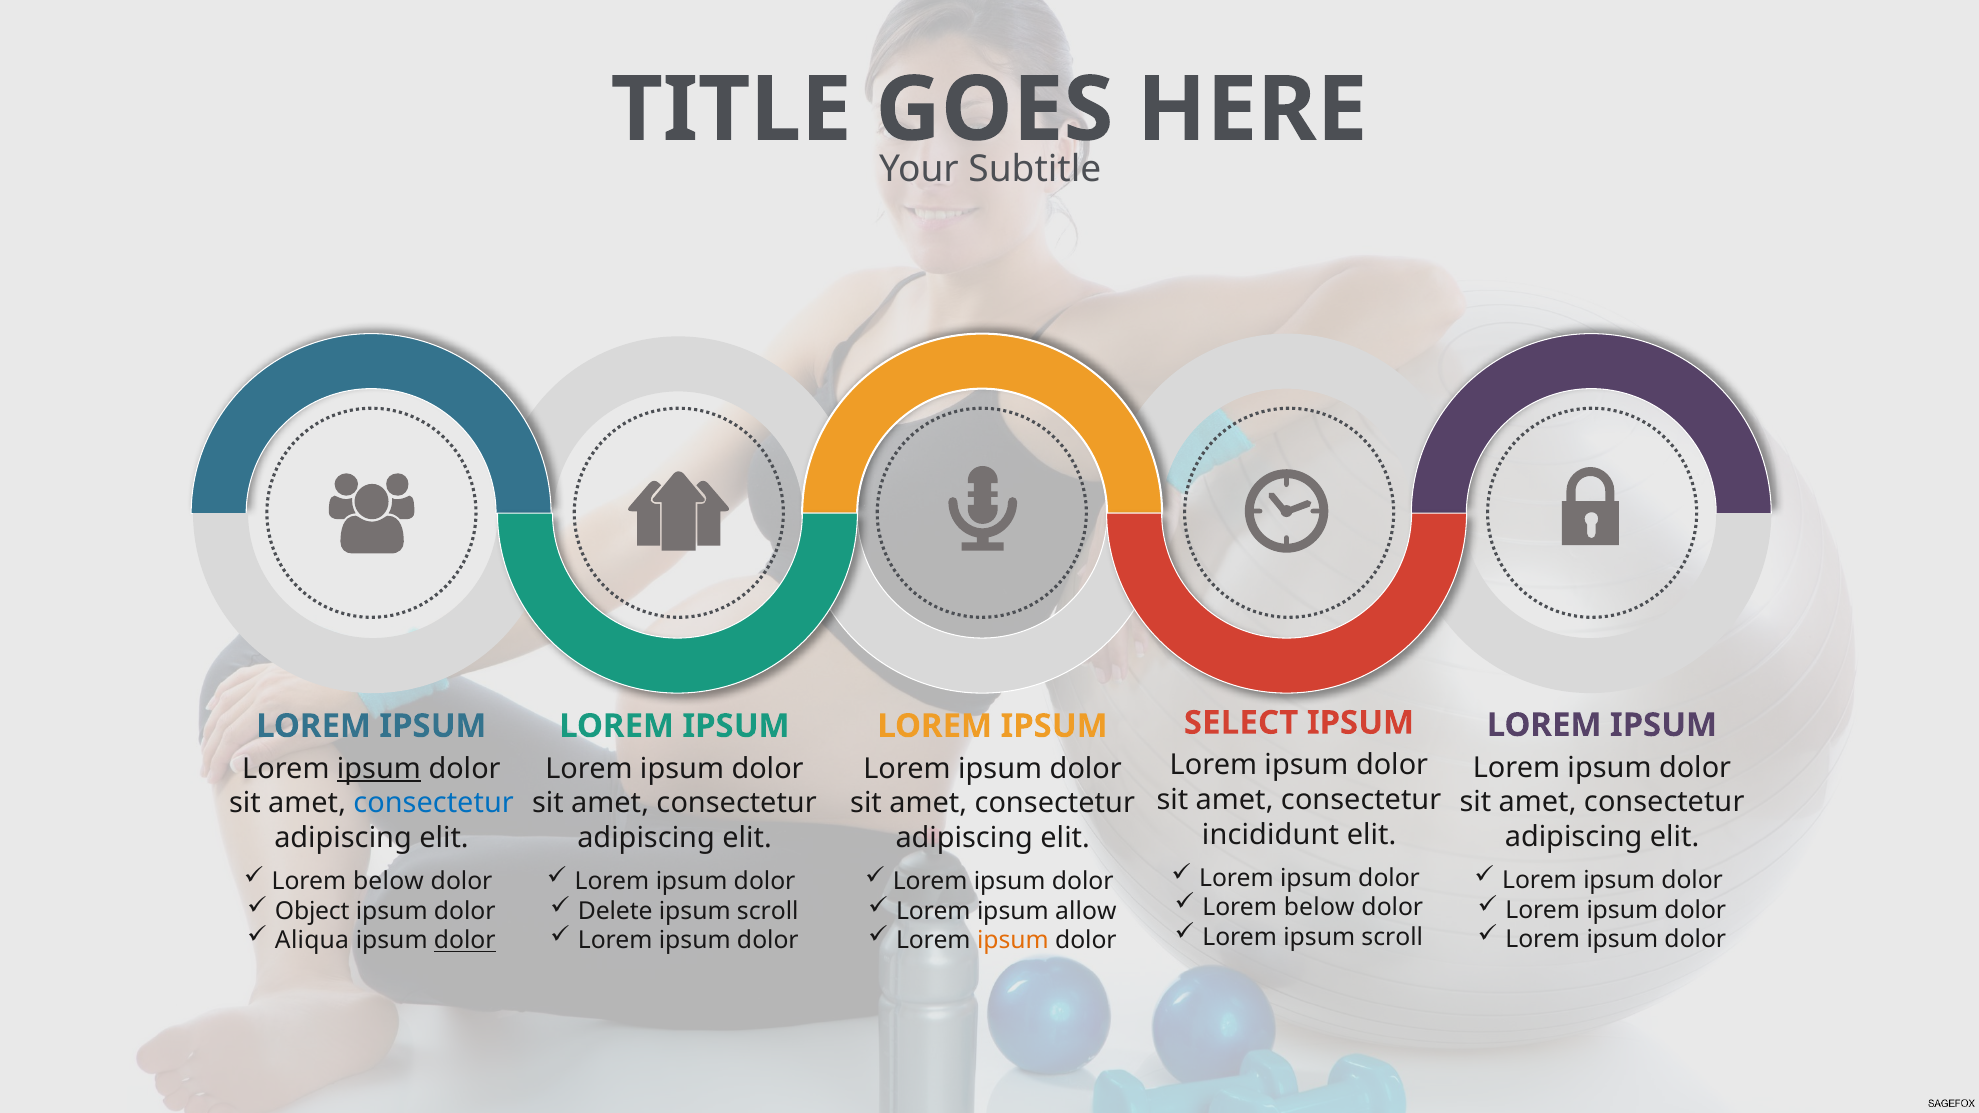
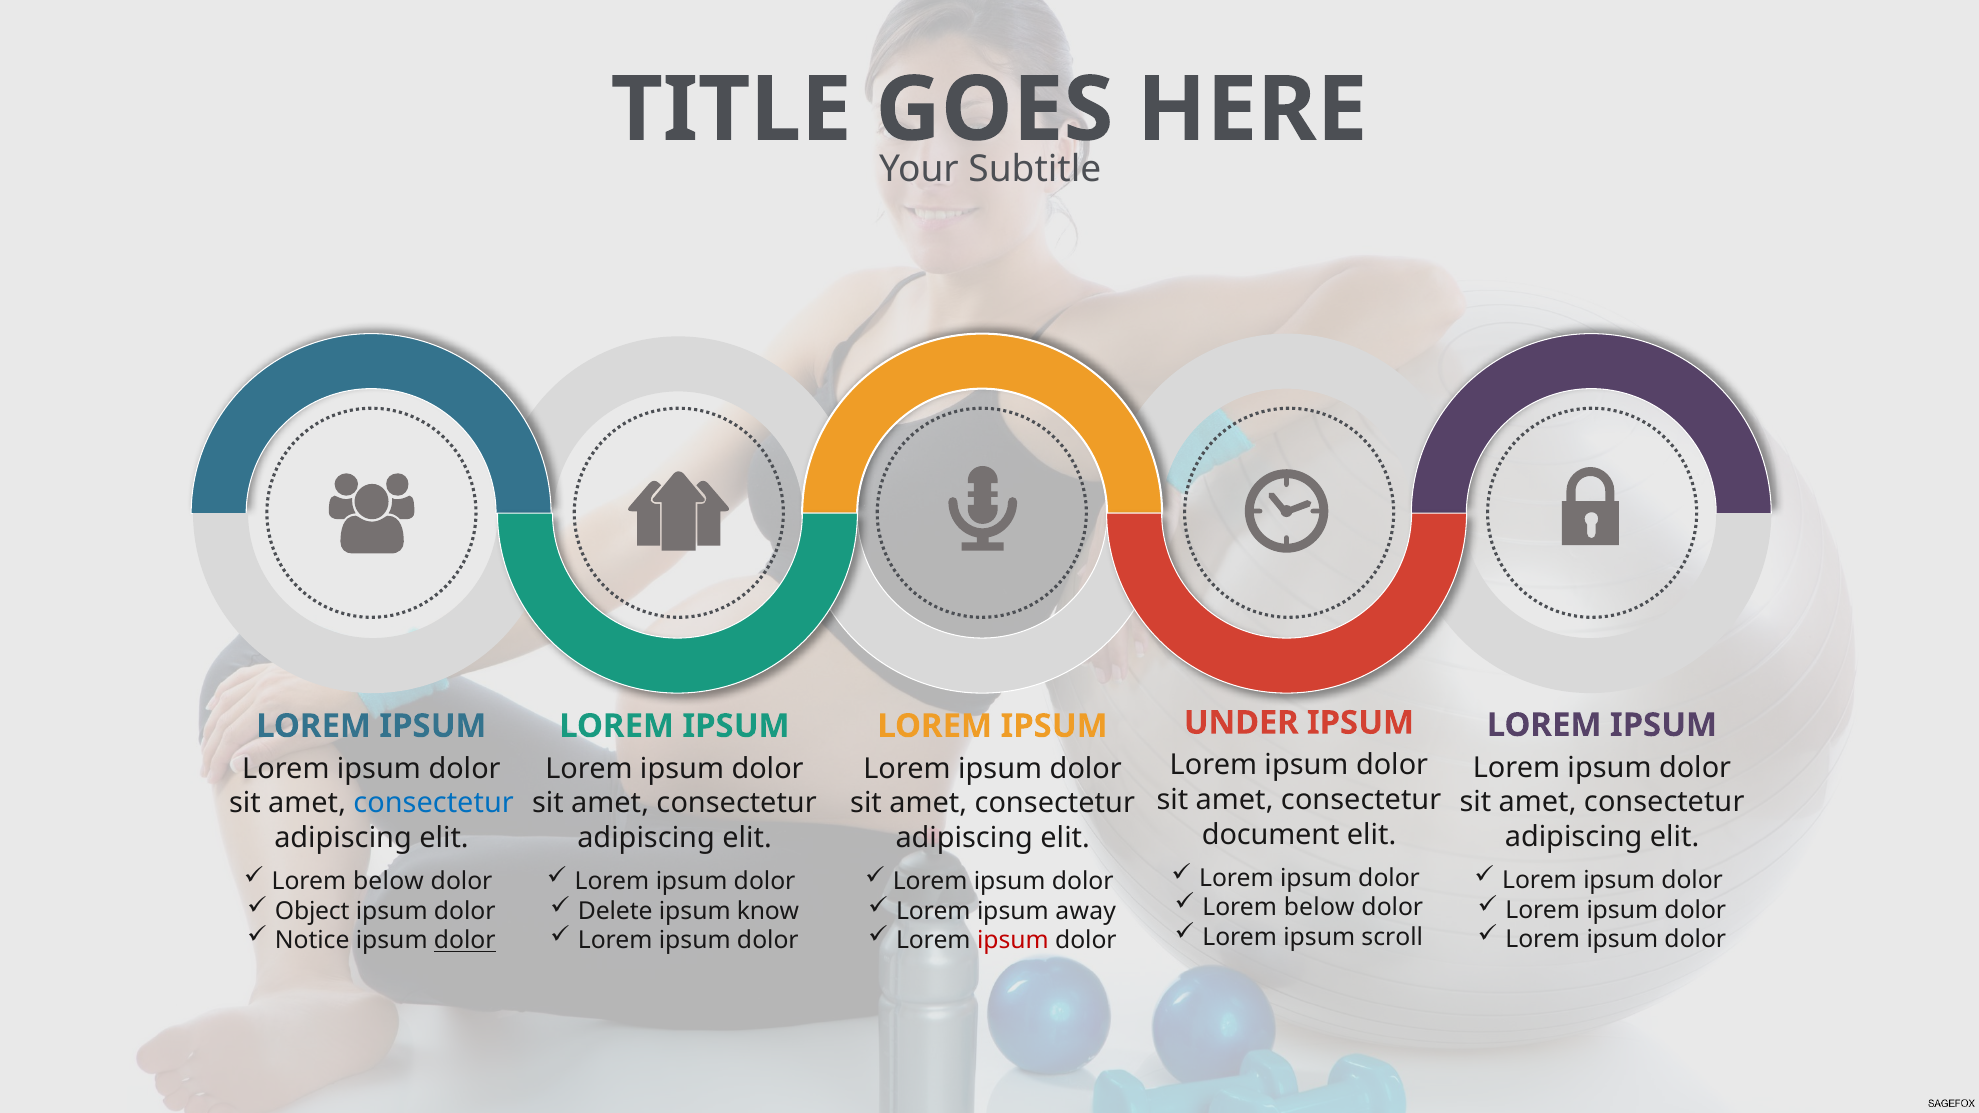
SELECT: SELECT -> UNDER
ipsum at (379, 769) underline: present -> none
incididunt: incididunt -> document
scroll at (768, 911): scroll -> know
allow: allow -> away
Aliqua: Aliqua -> Notice
ipsum at (1013, 941) colour: orange -> red
